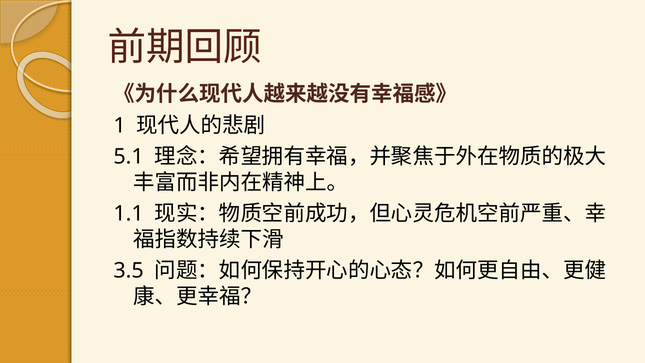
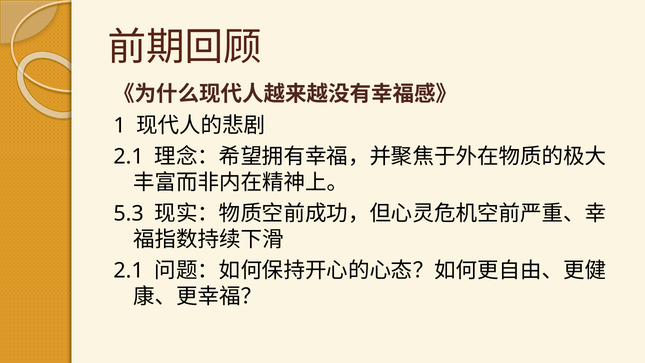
5.1 at (129, 157): 5.1 -> 2.1
1.1: 1.1 -> 5.3
3.5 at (129, 271): 3.5 -> 2.1
